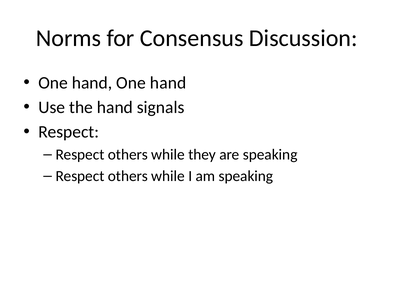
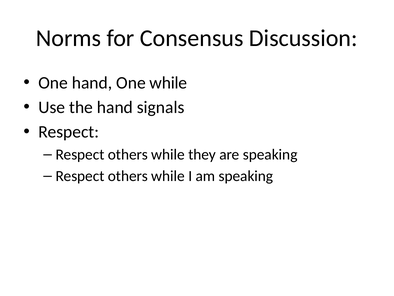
hand One hand: hand -> while
